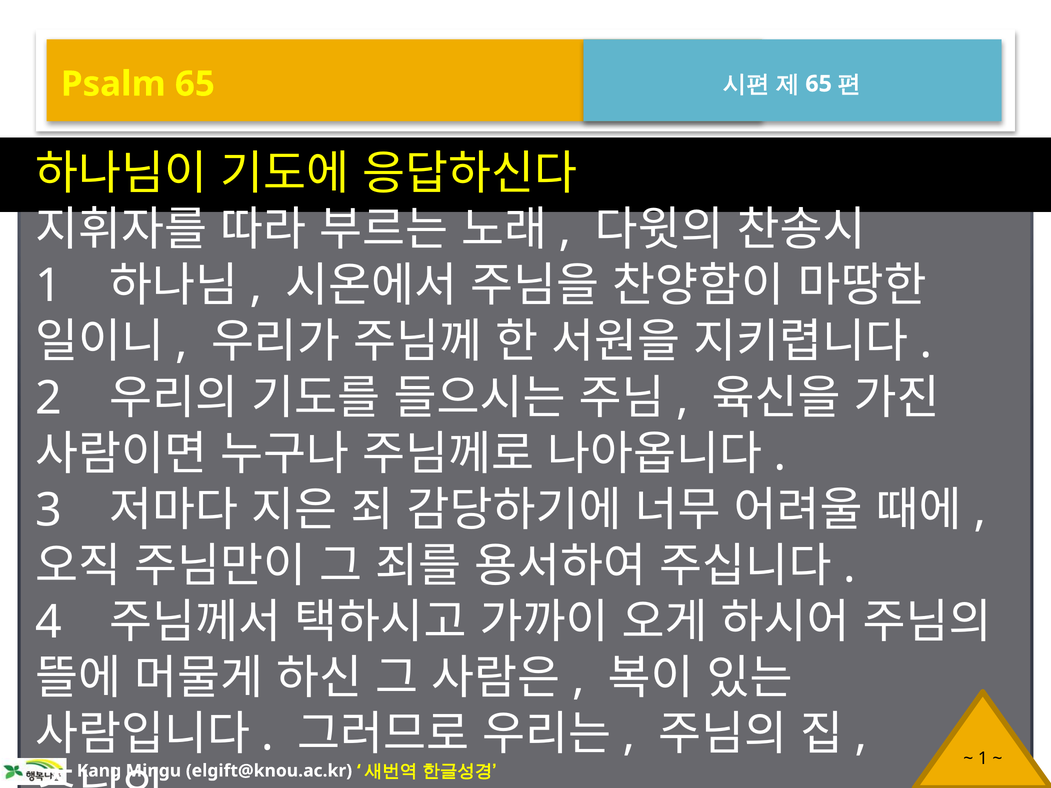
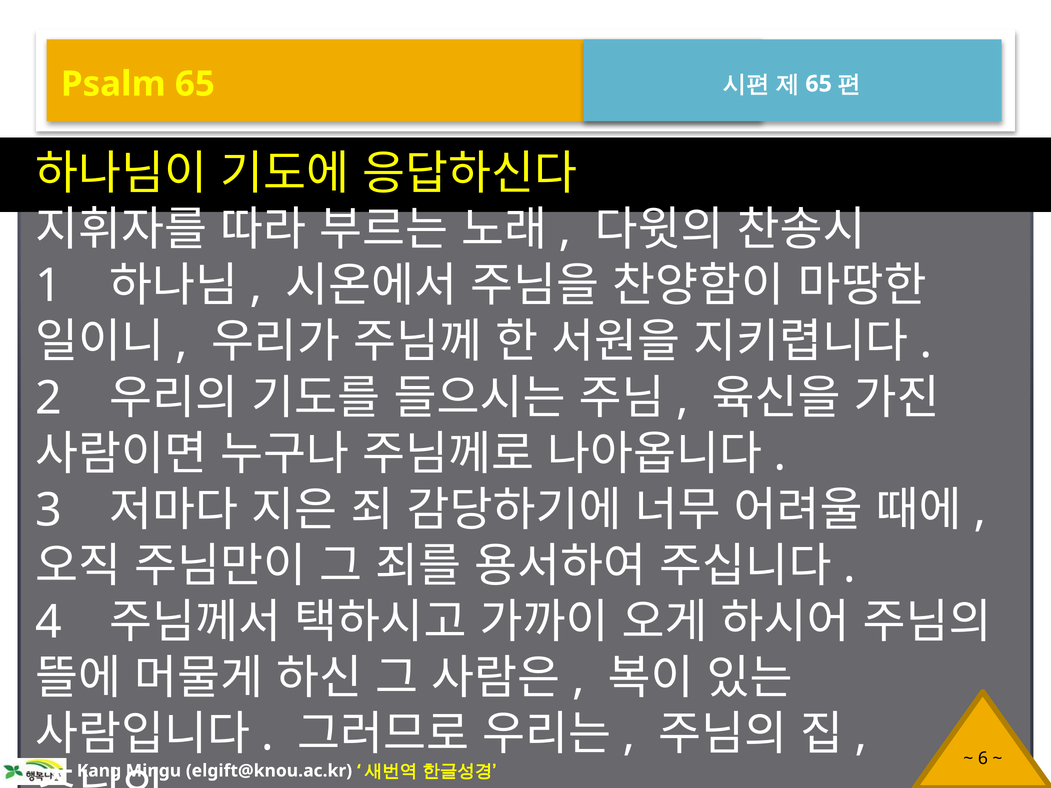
1 at (983, 759): 1 -> 6
